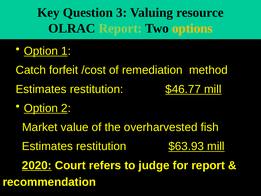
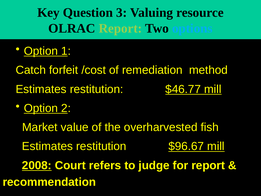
options colour: yellow -> light blue
$63.93: $63.93 -> $96.67
2020: 2020 -> 2008
